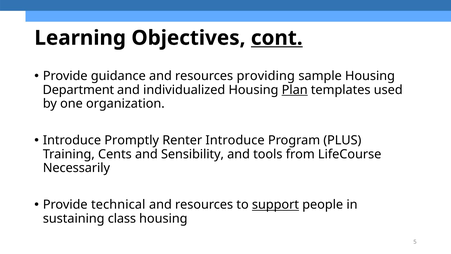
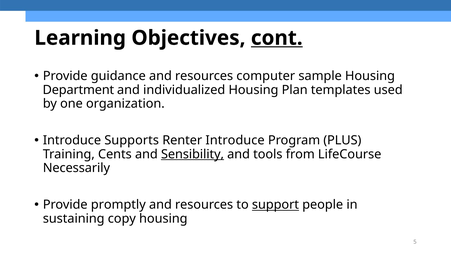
providing: providing -> computer
Plan underline: present -> none
Promptly: Promptly -> Supports
Sensibility underline: none -> present
technical: technical -> promptly
class: class -> copy
